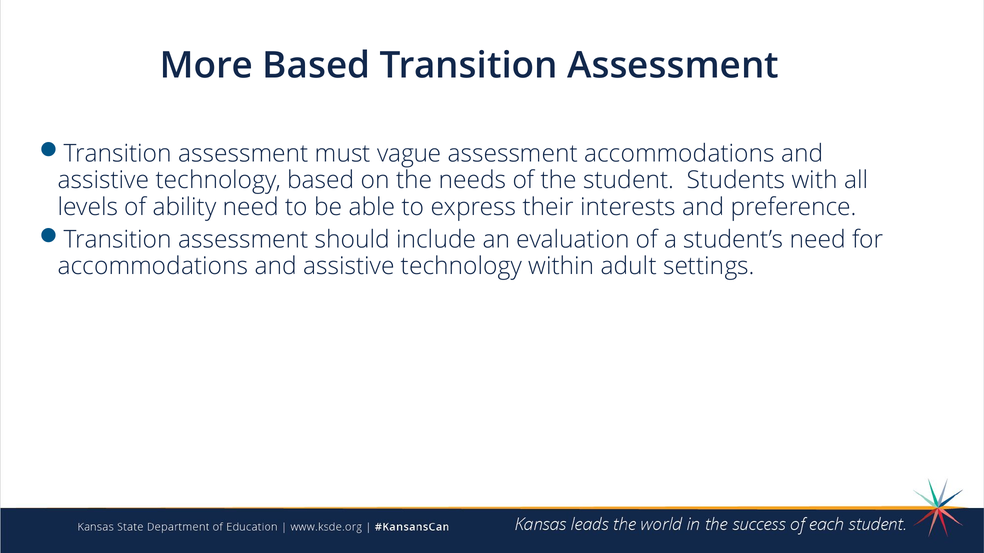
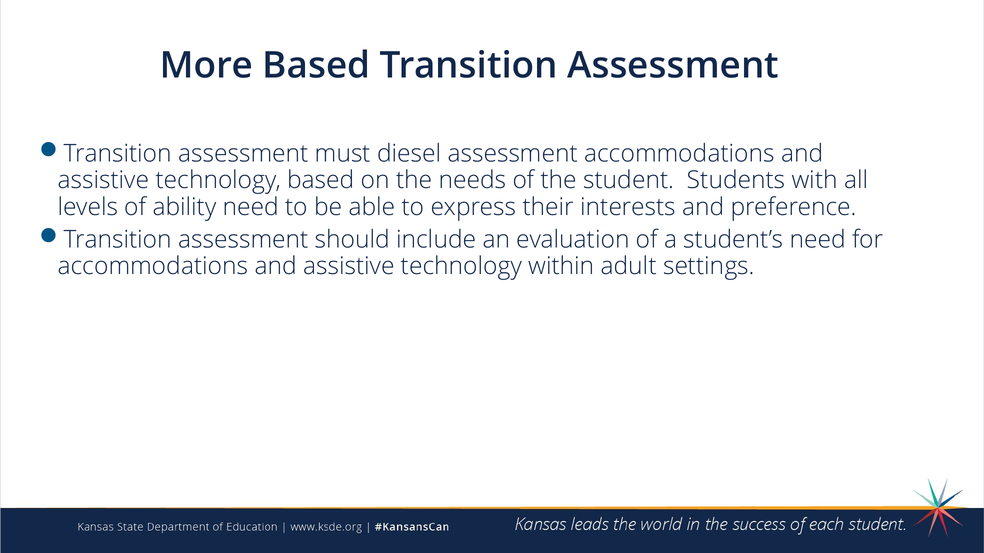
vague: vague -> diesel
